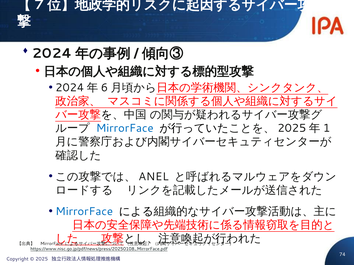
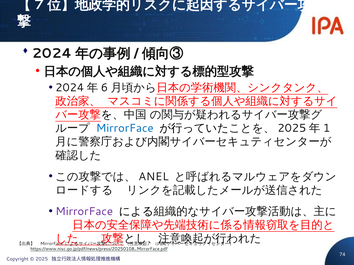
MirrorFace at (84, 212) colour: blue -> purple
